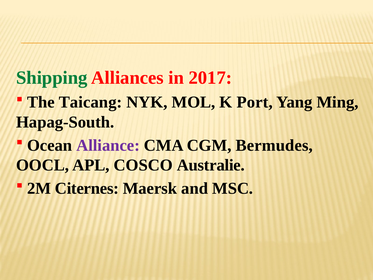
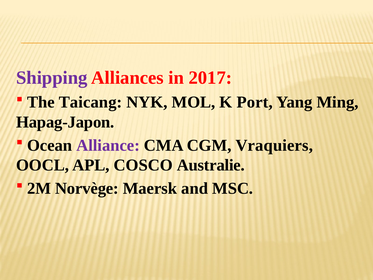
Shipping colour: green -> purple
Hapag-South: Hapag-South -> Hapag-Japon
Bermudes: Bermudes -> Vraquiers
Citernes: Citernes -> Norvège
